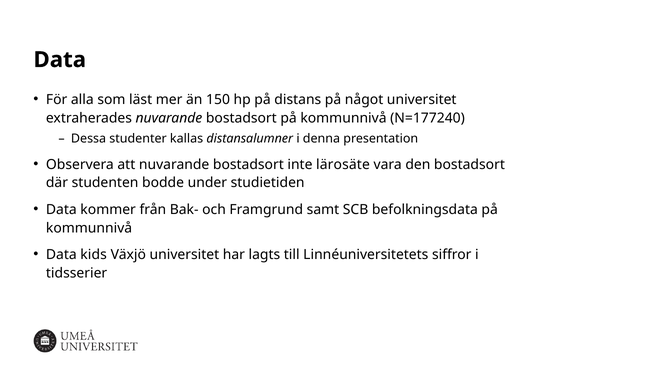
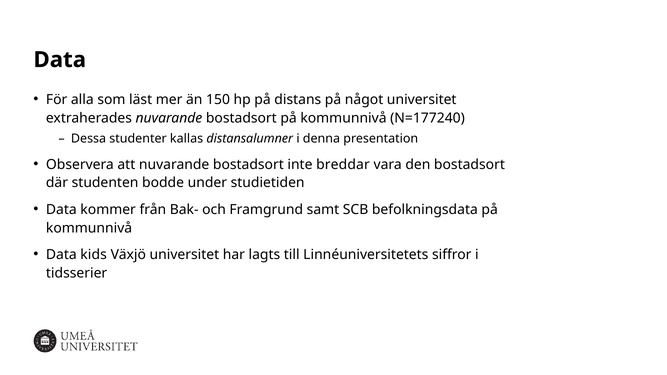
lärosäte: lärosäte -> breddar
